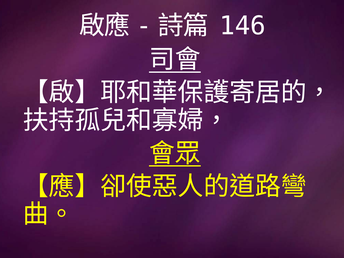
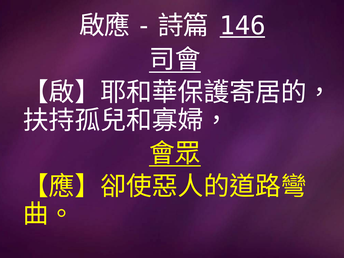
146 underline: none -> present
